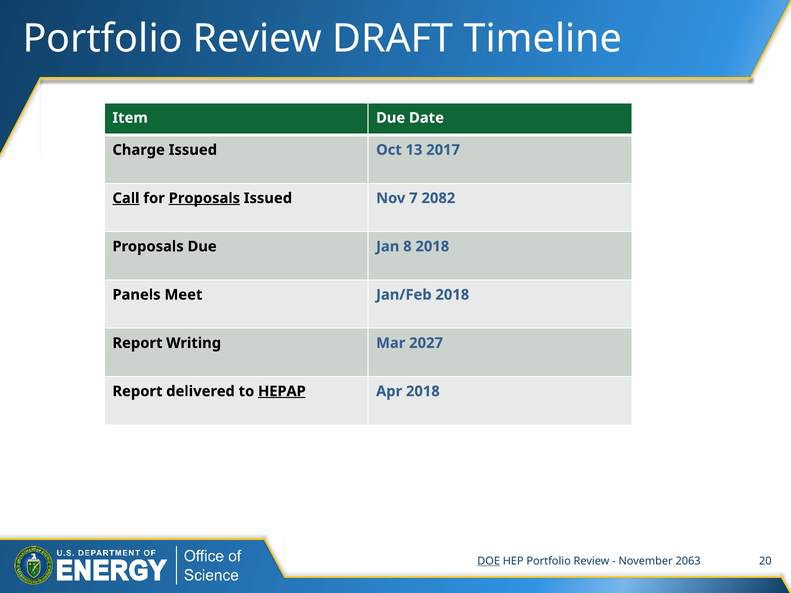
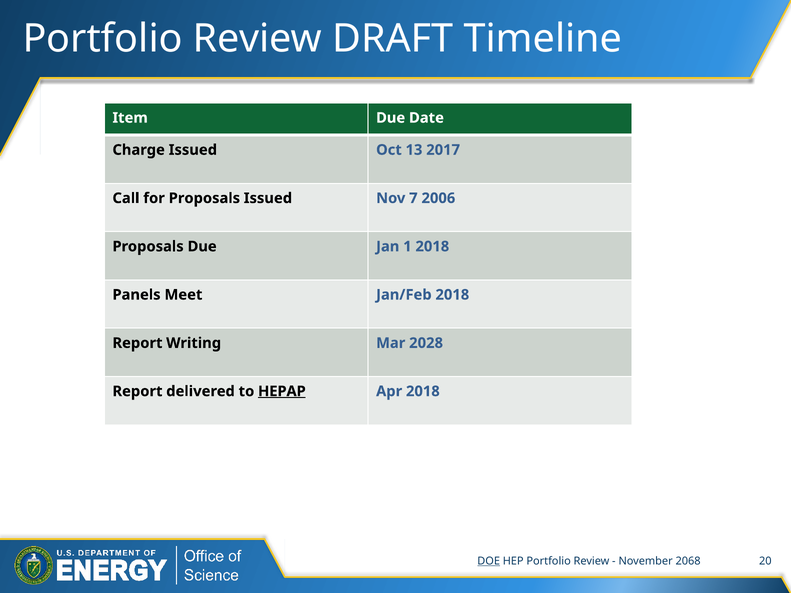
Call underline: present -> none
Proposals at (204, 198) underline: present -> none
2082: 2082 -> 2006
8: 8 -> 1
2027: 2027 -> 2028
2063: 2063 -> 2068
